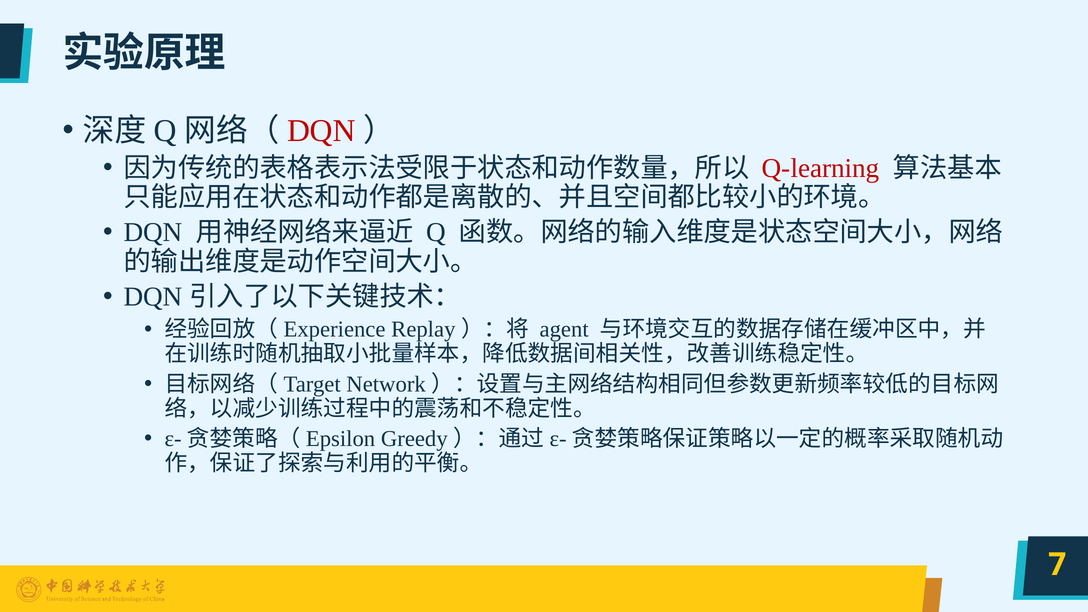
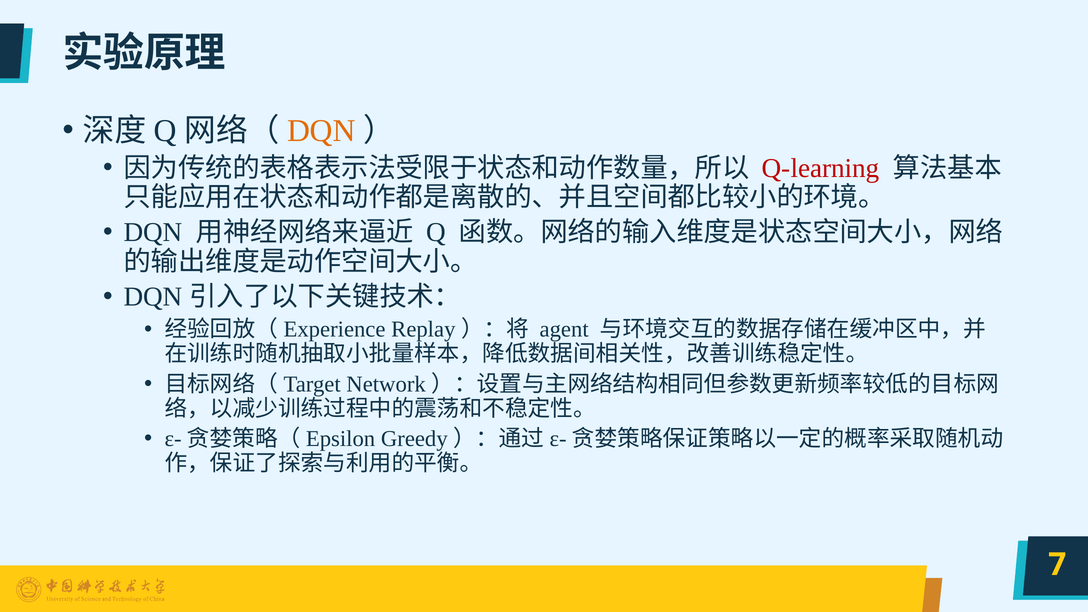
DQN at (321, 131) colour: red -> orange
